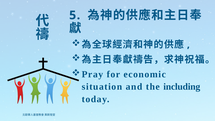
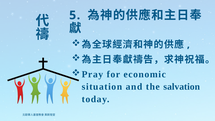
including: including -> salvation
